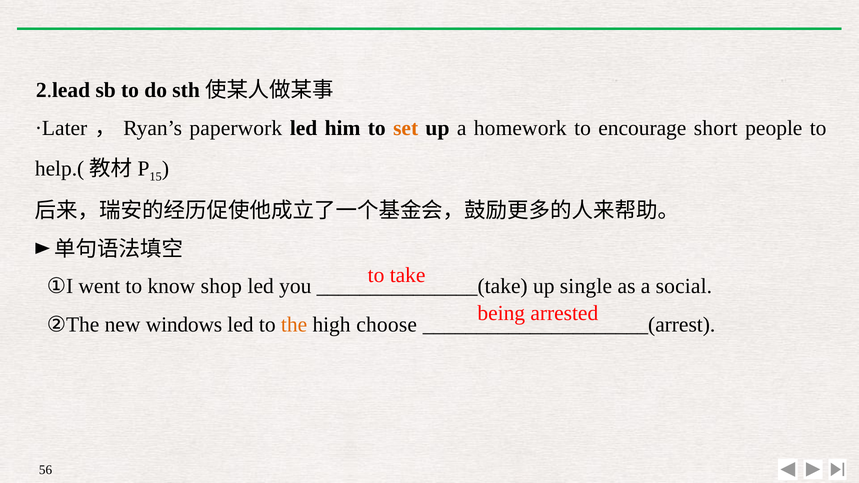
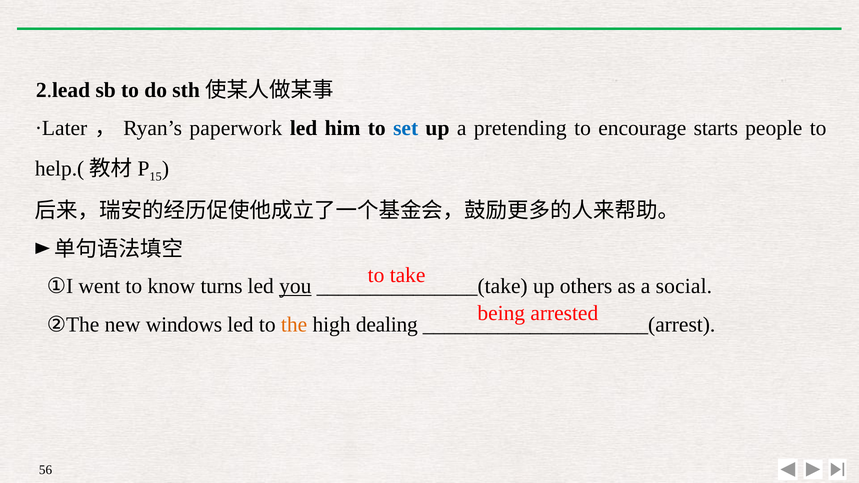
set colour: orange -> blue
homework: homework -> pretending
short: short -> starts
shop: shop -> turns
you underline: none -> present
single: single -> others
choose: choose -> dealing
